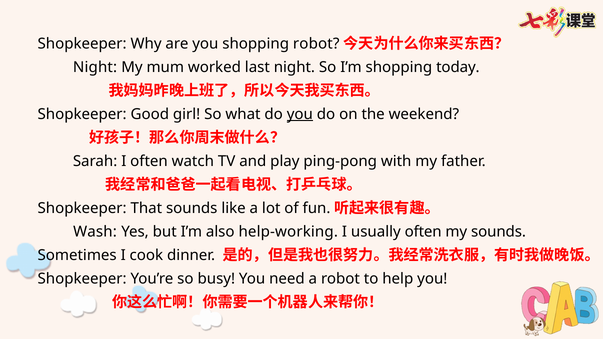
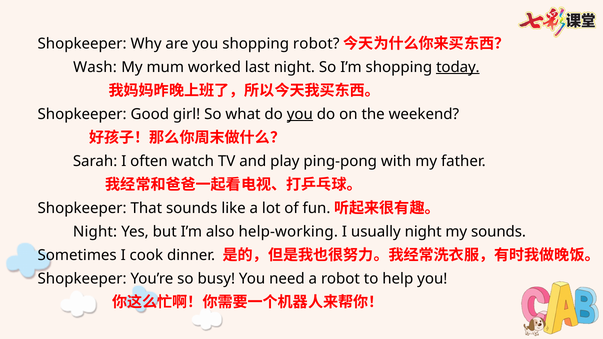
Night at (95, 67): Night -> Wash
today underline: none -> present
Wash at (95, 232): Wash -> Night
usually often: often -> night
